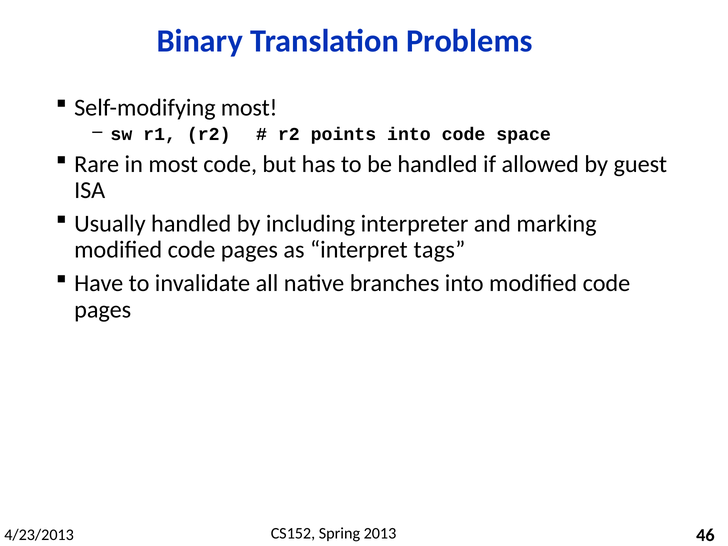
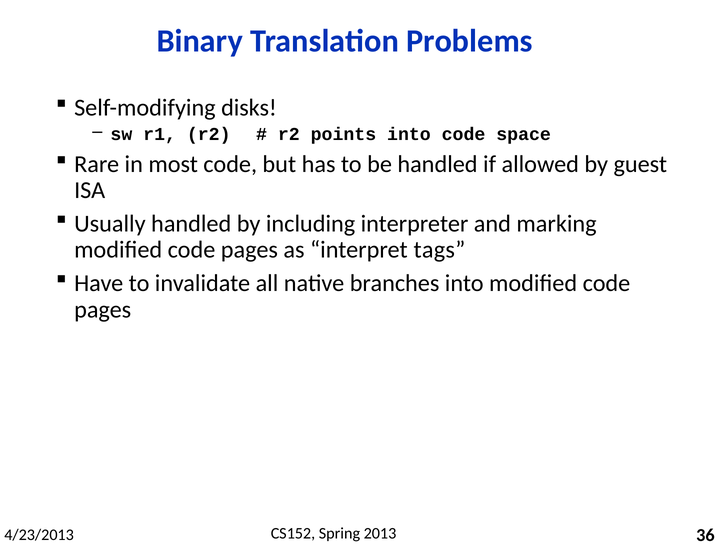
Self-modifying most: most -> disks
46: 46 -> 36
